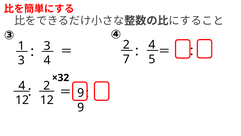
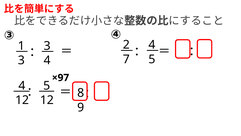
×32: ×32 -> ×97
2 at (47, 85): 2 -> 5
9 at (81, 93): 9 -> 8
